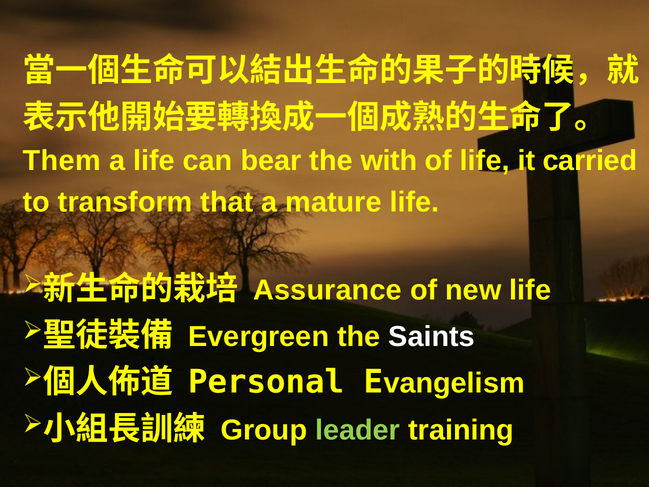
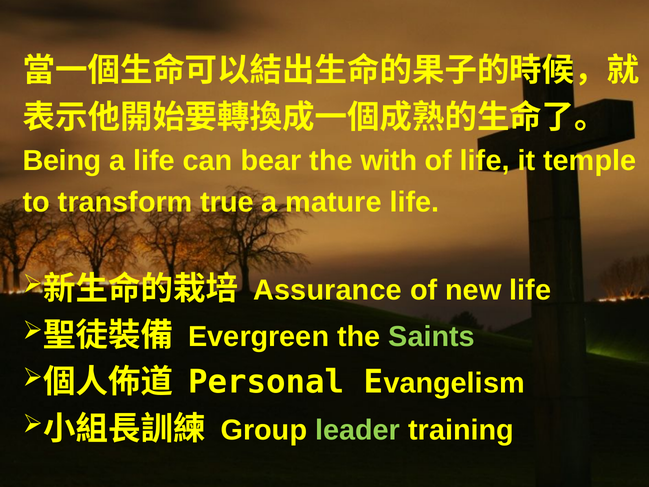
Them: Them -> Being
carried: carried -> temple
that: that -> true
Saints colour: white -> light green
